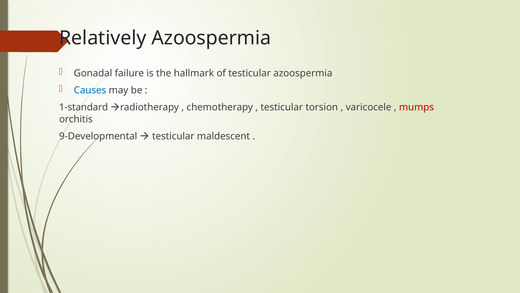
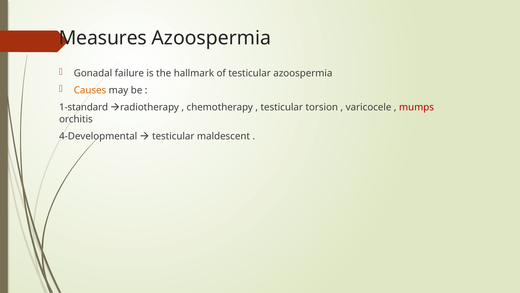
Relatively: Relatively -> Measures
Causes colour: blue -> orange
9-Developmental: 9-Developmental -> 4-Developmental
